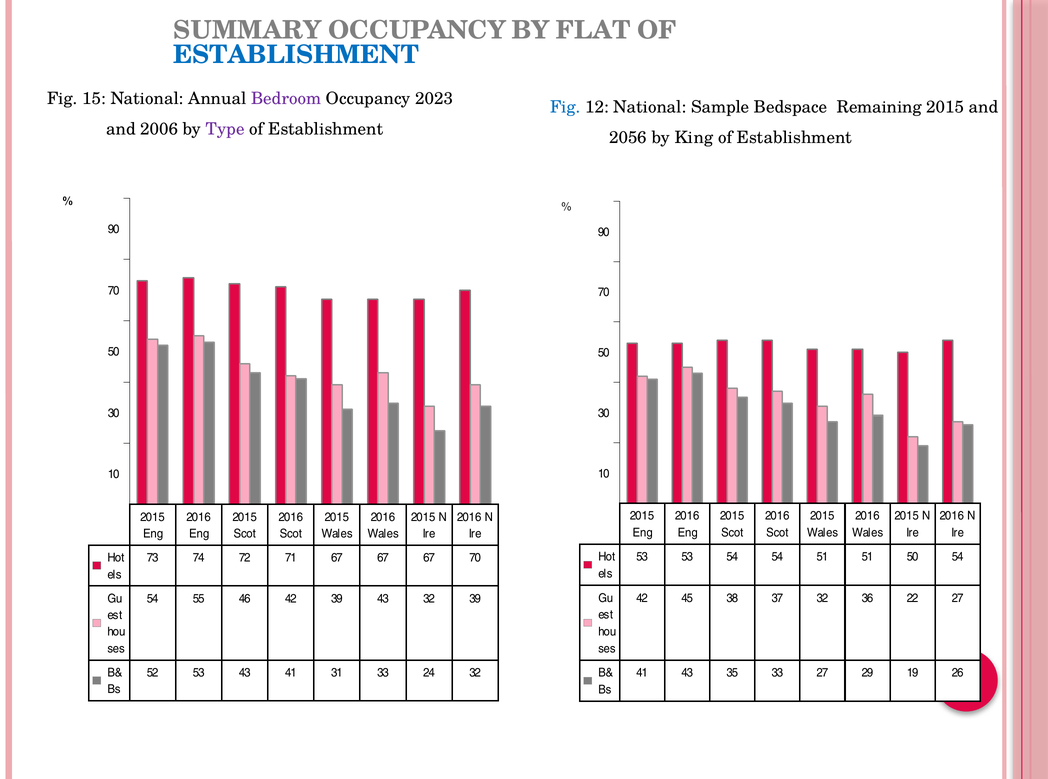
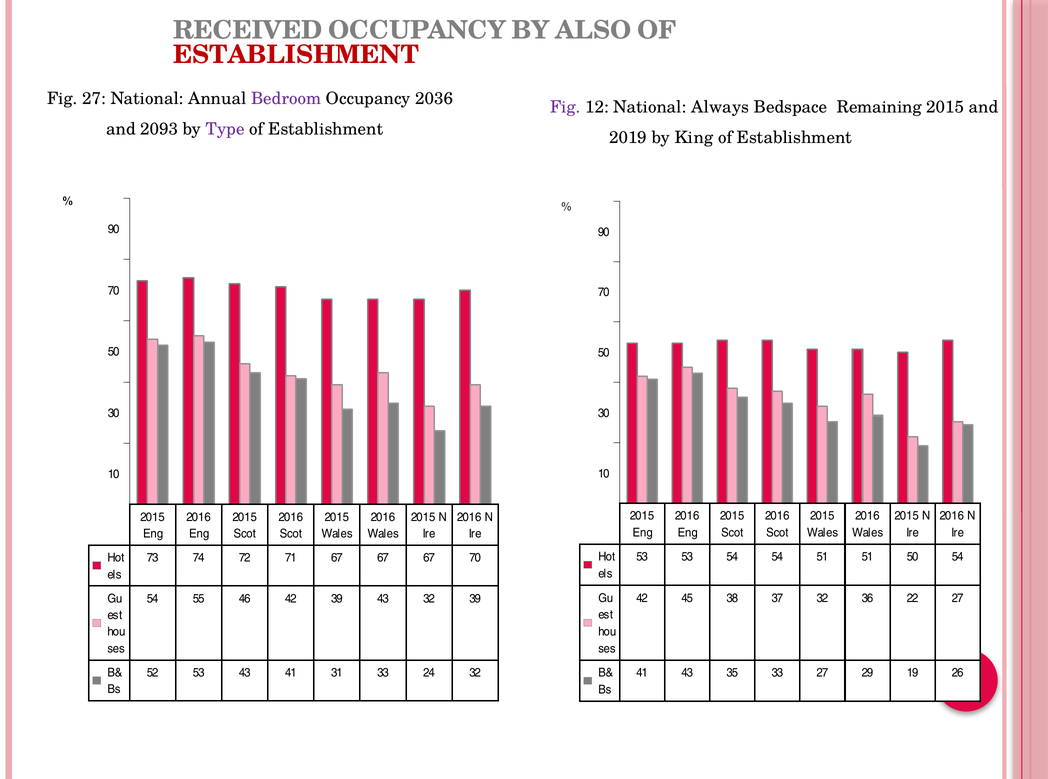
SUMMARY: SUMMARY -> RECEIVED
FLAT: FLAT -> ALSO
ESTABLISHMENT at (296, 55) colour: blue -> red
Fig 15: 15 -> 27
2023: 2023 -> 2036
Fig at (565, 107) colour: blue -> purple
Sample: Sample -> Always
2006: 2006 -> 2093
2056: 2056 -> 2019
